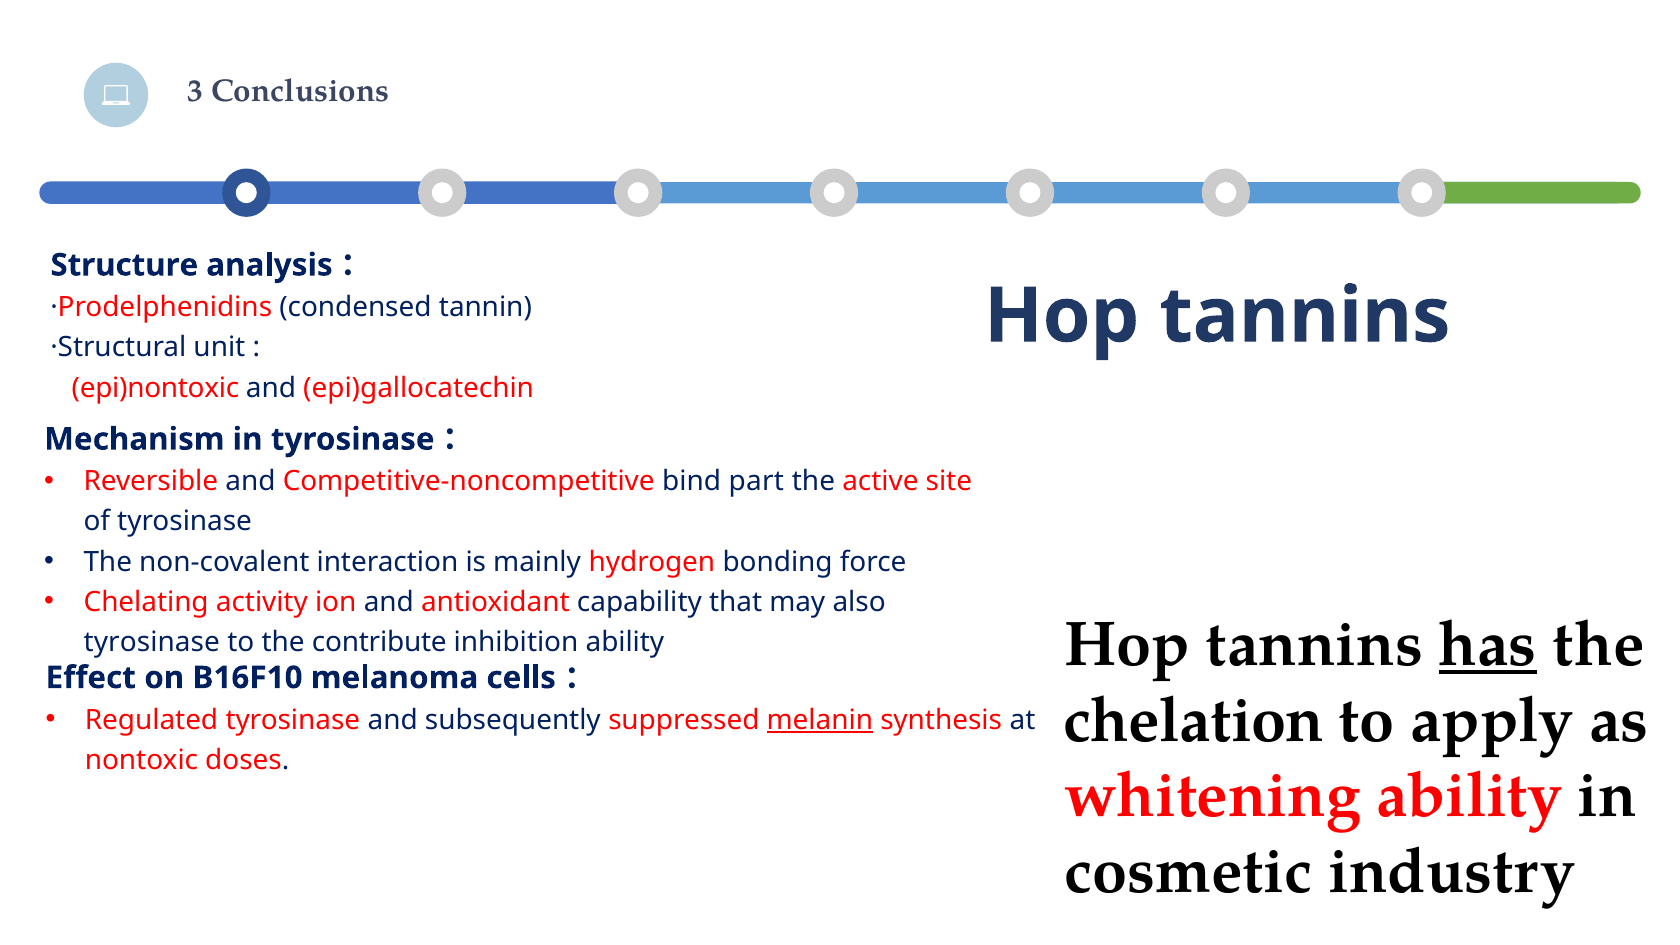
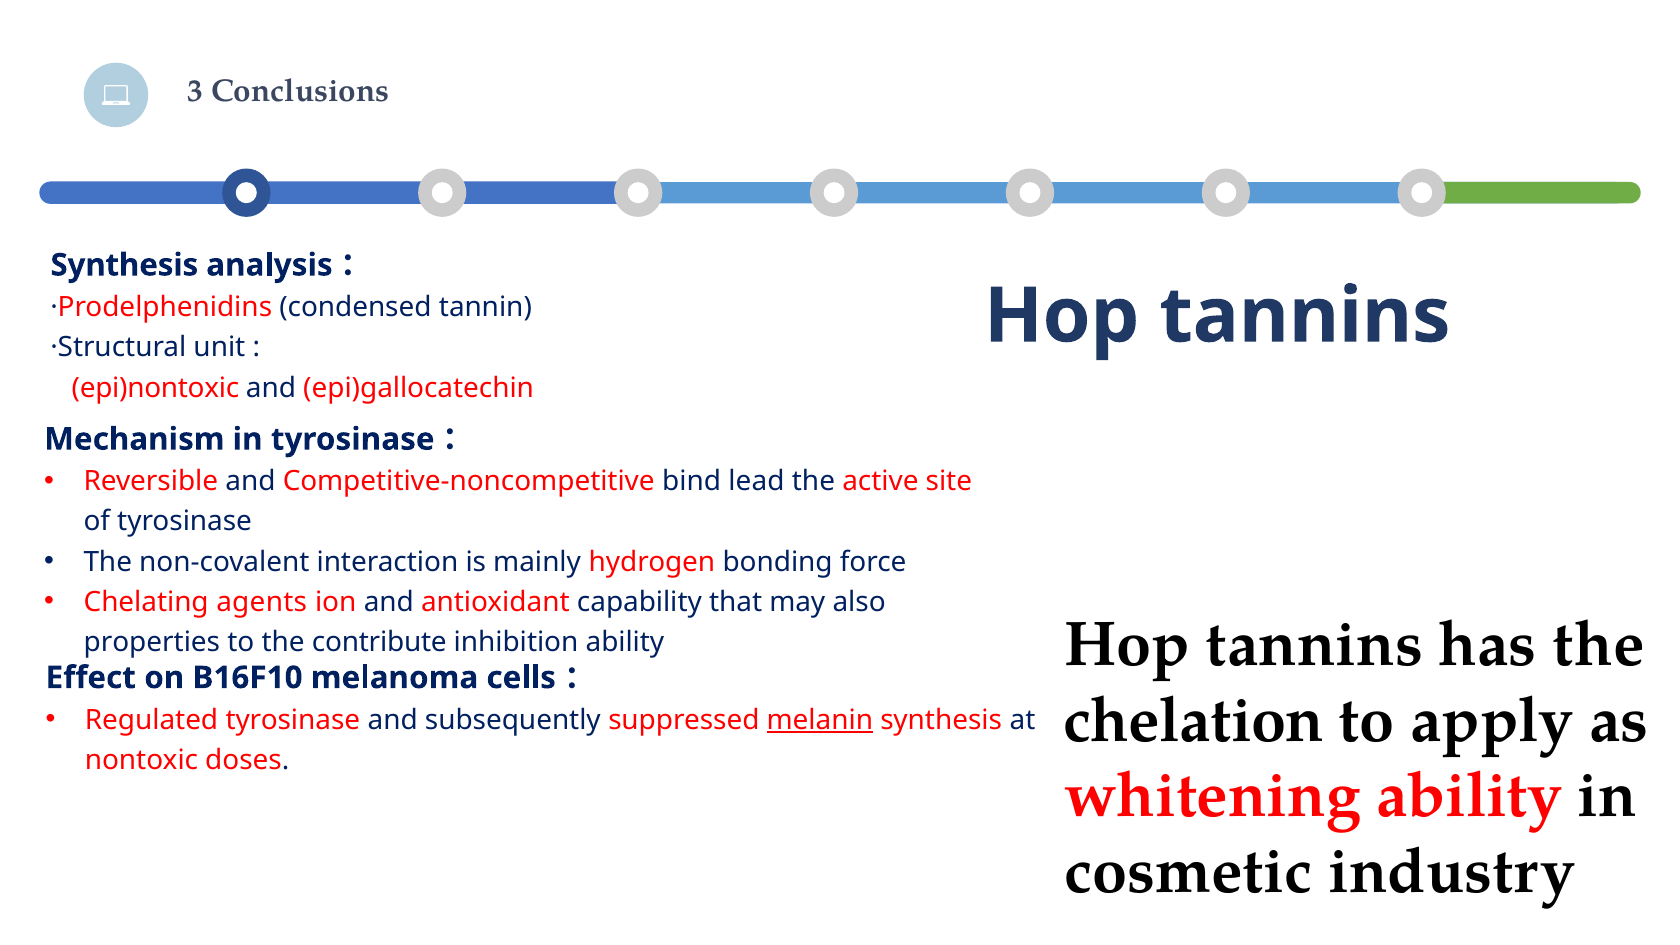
Structure at (124, 265): Structure -> Synthesis
part: part -> lead
activity: activity -> agents
has underline: present -> none
tyrosinase at (152, 643): tyrosinase -> properties
